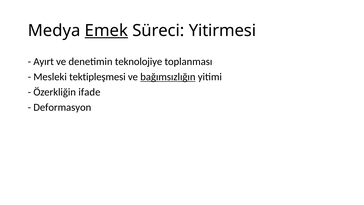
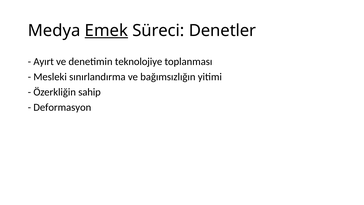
Yitirmesi: Yitirmesi -> Denetler
tektipleşmesi: tektipleşmesi -> sınırlandırma
bağımsızlığın underline: present -> none
ifade: ifade -> sahip
